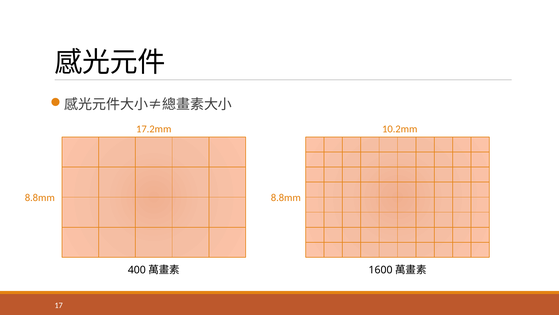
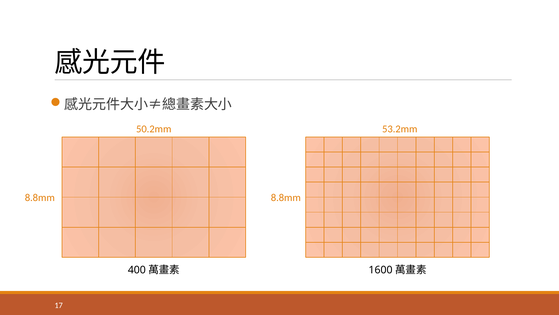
10.2mm: 10.2mm -> 53.2mm
17.2mm: 17.2mm -> 50.2mm
